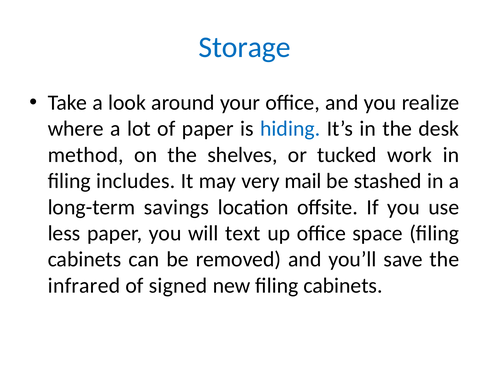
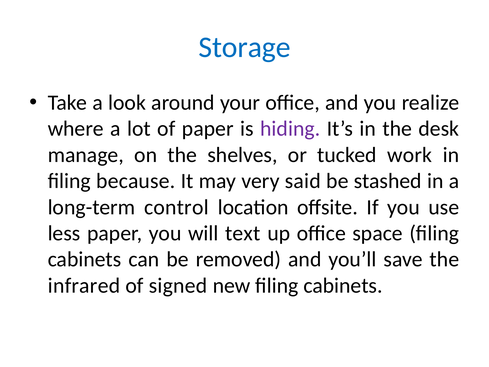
hiding colour: blue -> purple
method: method -> manage
includes: includes -> because
mail: mail -> said
savings: savings -> control
